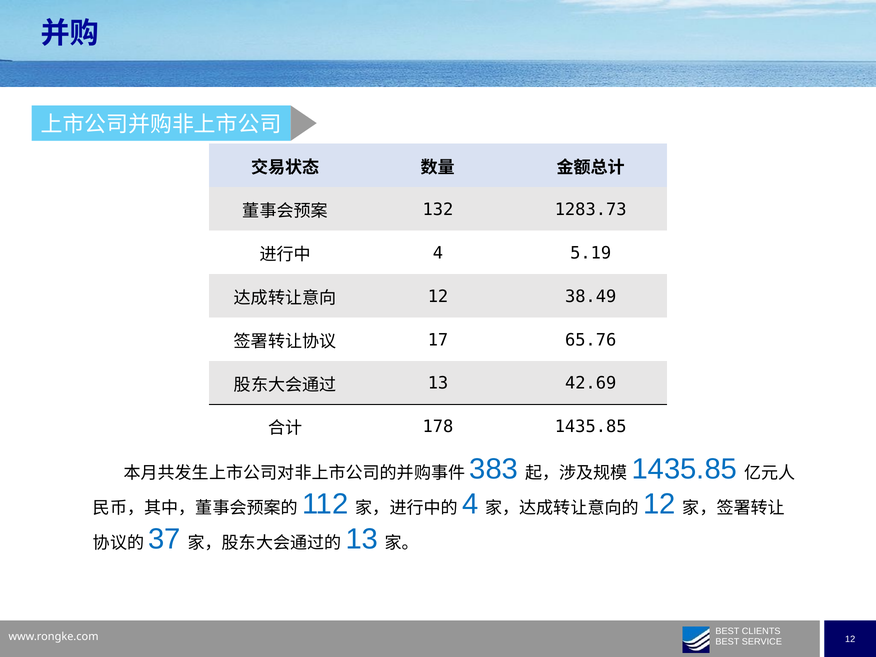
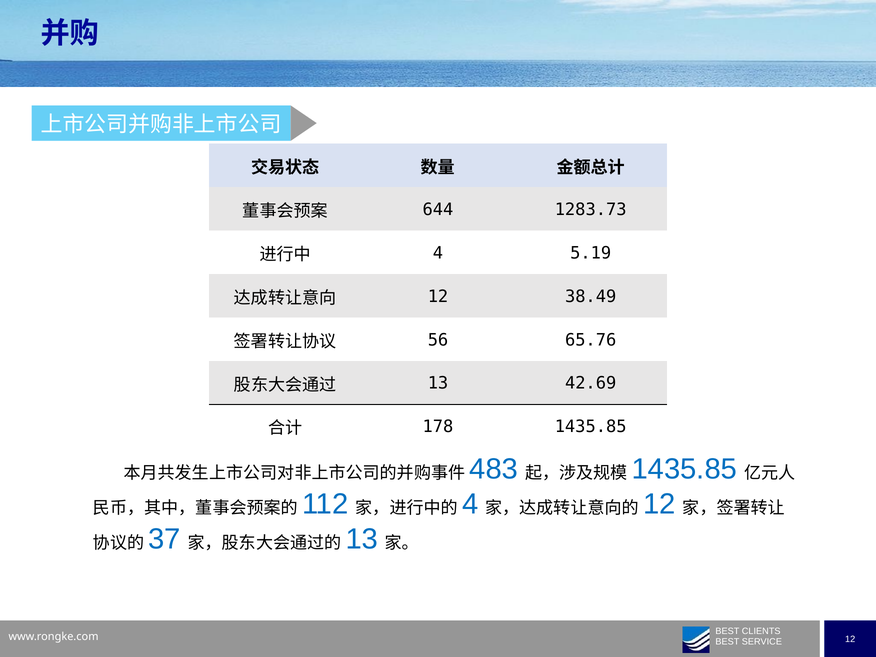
132: 132 -> 644
17: 17 -> 56
383: 383 -> 483
